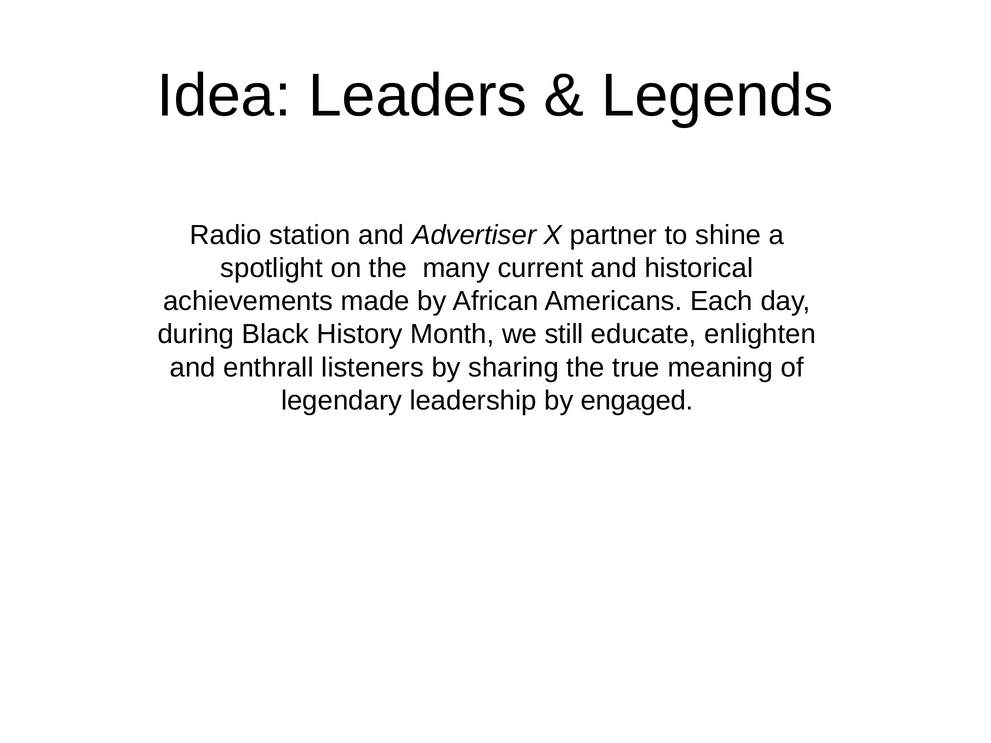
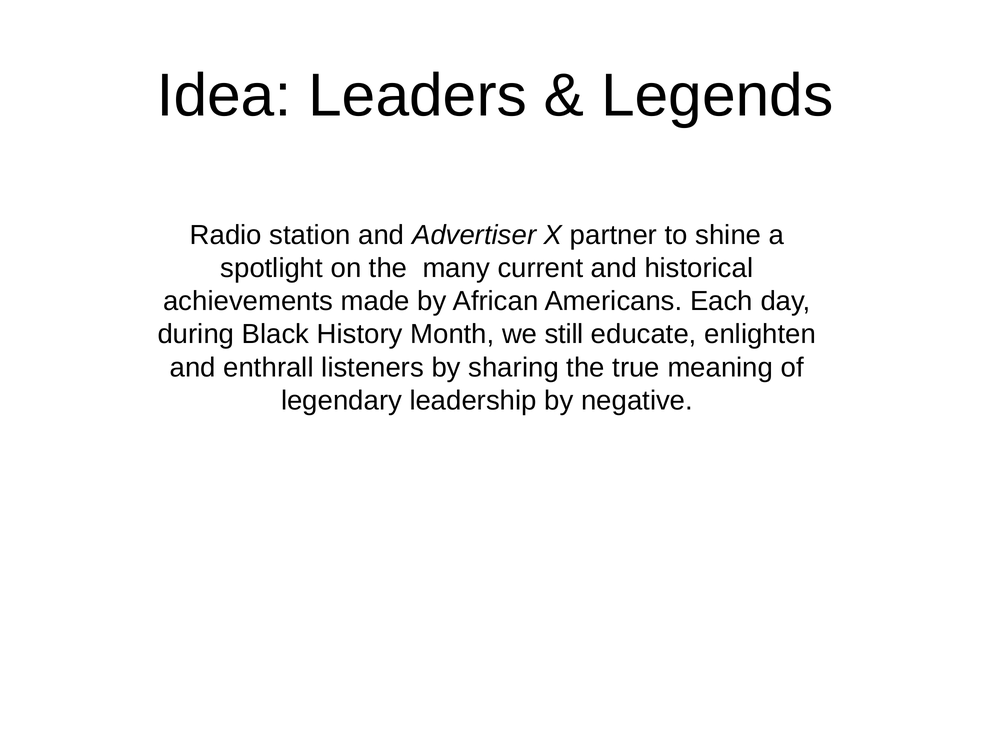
engaged: engaged -> negative
